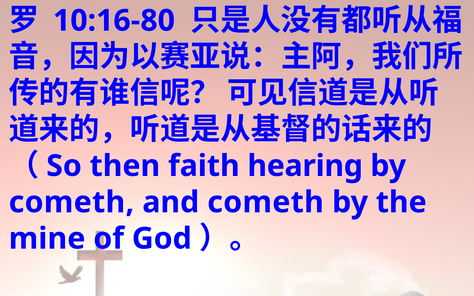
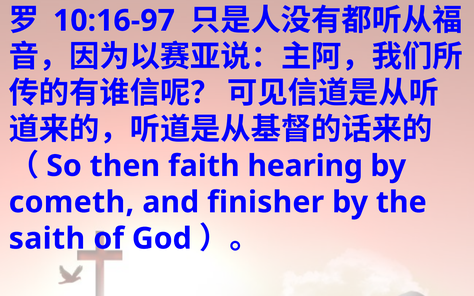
10:16-80: 10:16-80 -> 10:16-97
and cometh: cometh -> finisher
mine: mine -> saith
